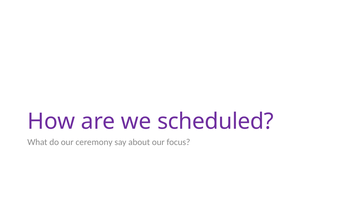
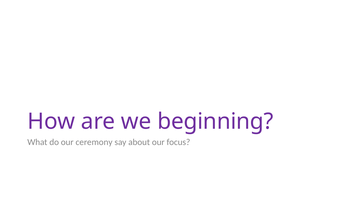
scheduled: scheduled -> beginning
